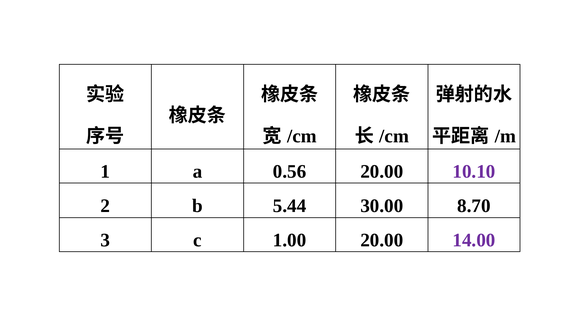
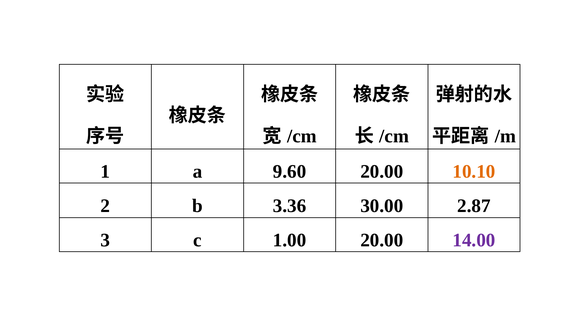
0.56: 0.56 -> 9.60
10.10 colour: purple -> orange
5.44: 5.44 -> 3.36
8.70: 8.70 -> 2.87
